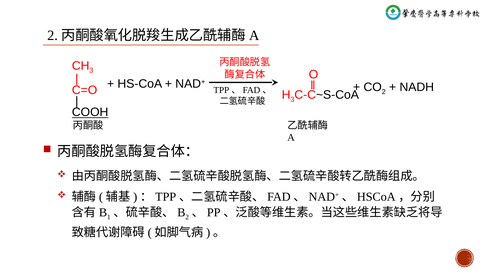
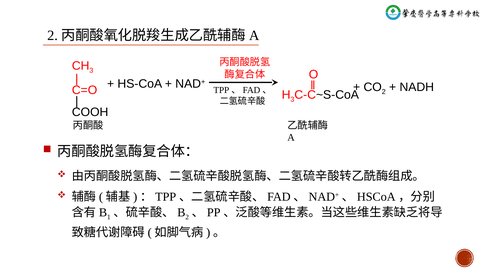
COOH underline: present -> none
